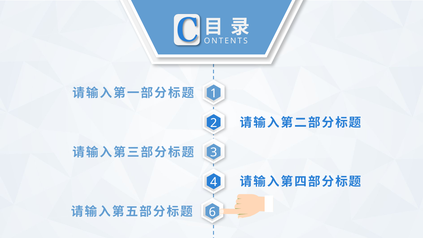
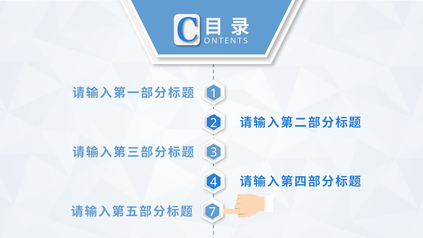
6: 6 -> 7
